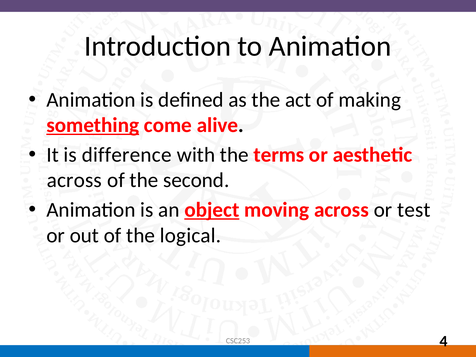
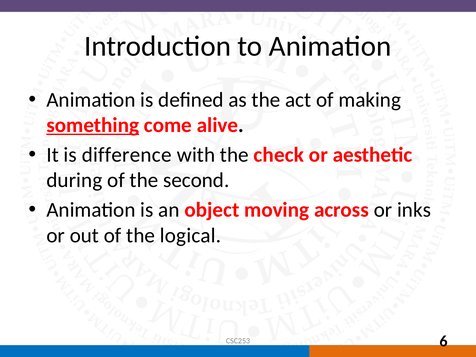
terms: terms -> check
across at (74, 180): across -> during
object underline: present -> none
test: test -> inks
4: 4 -> 6
